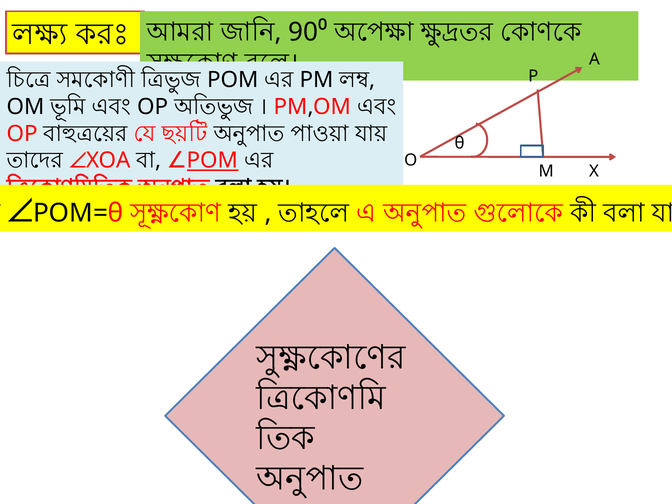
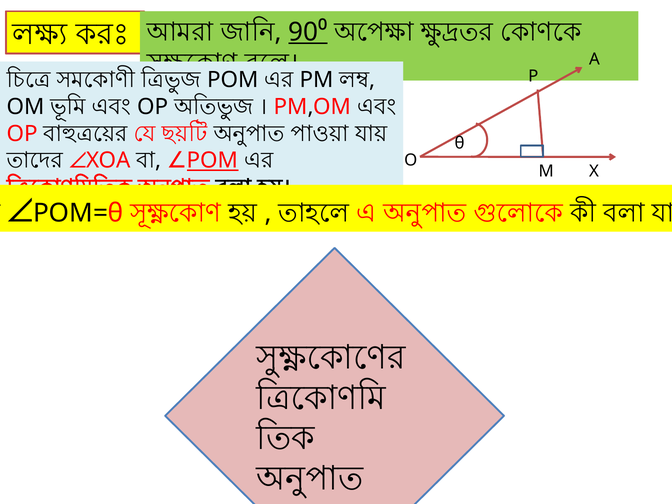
90⁰ underline: none -> present
